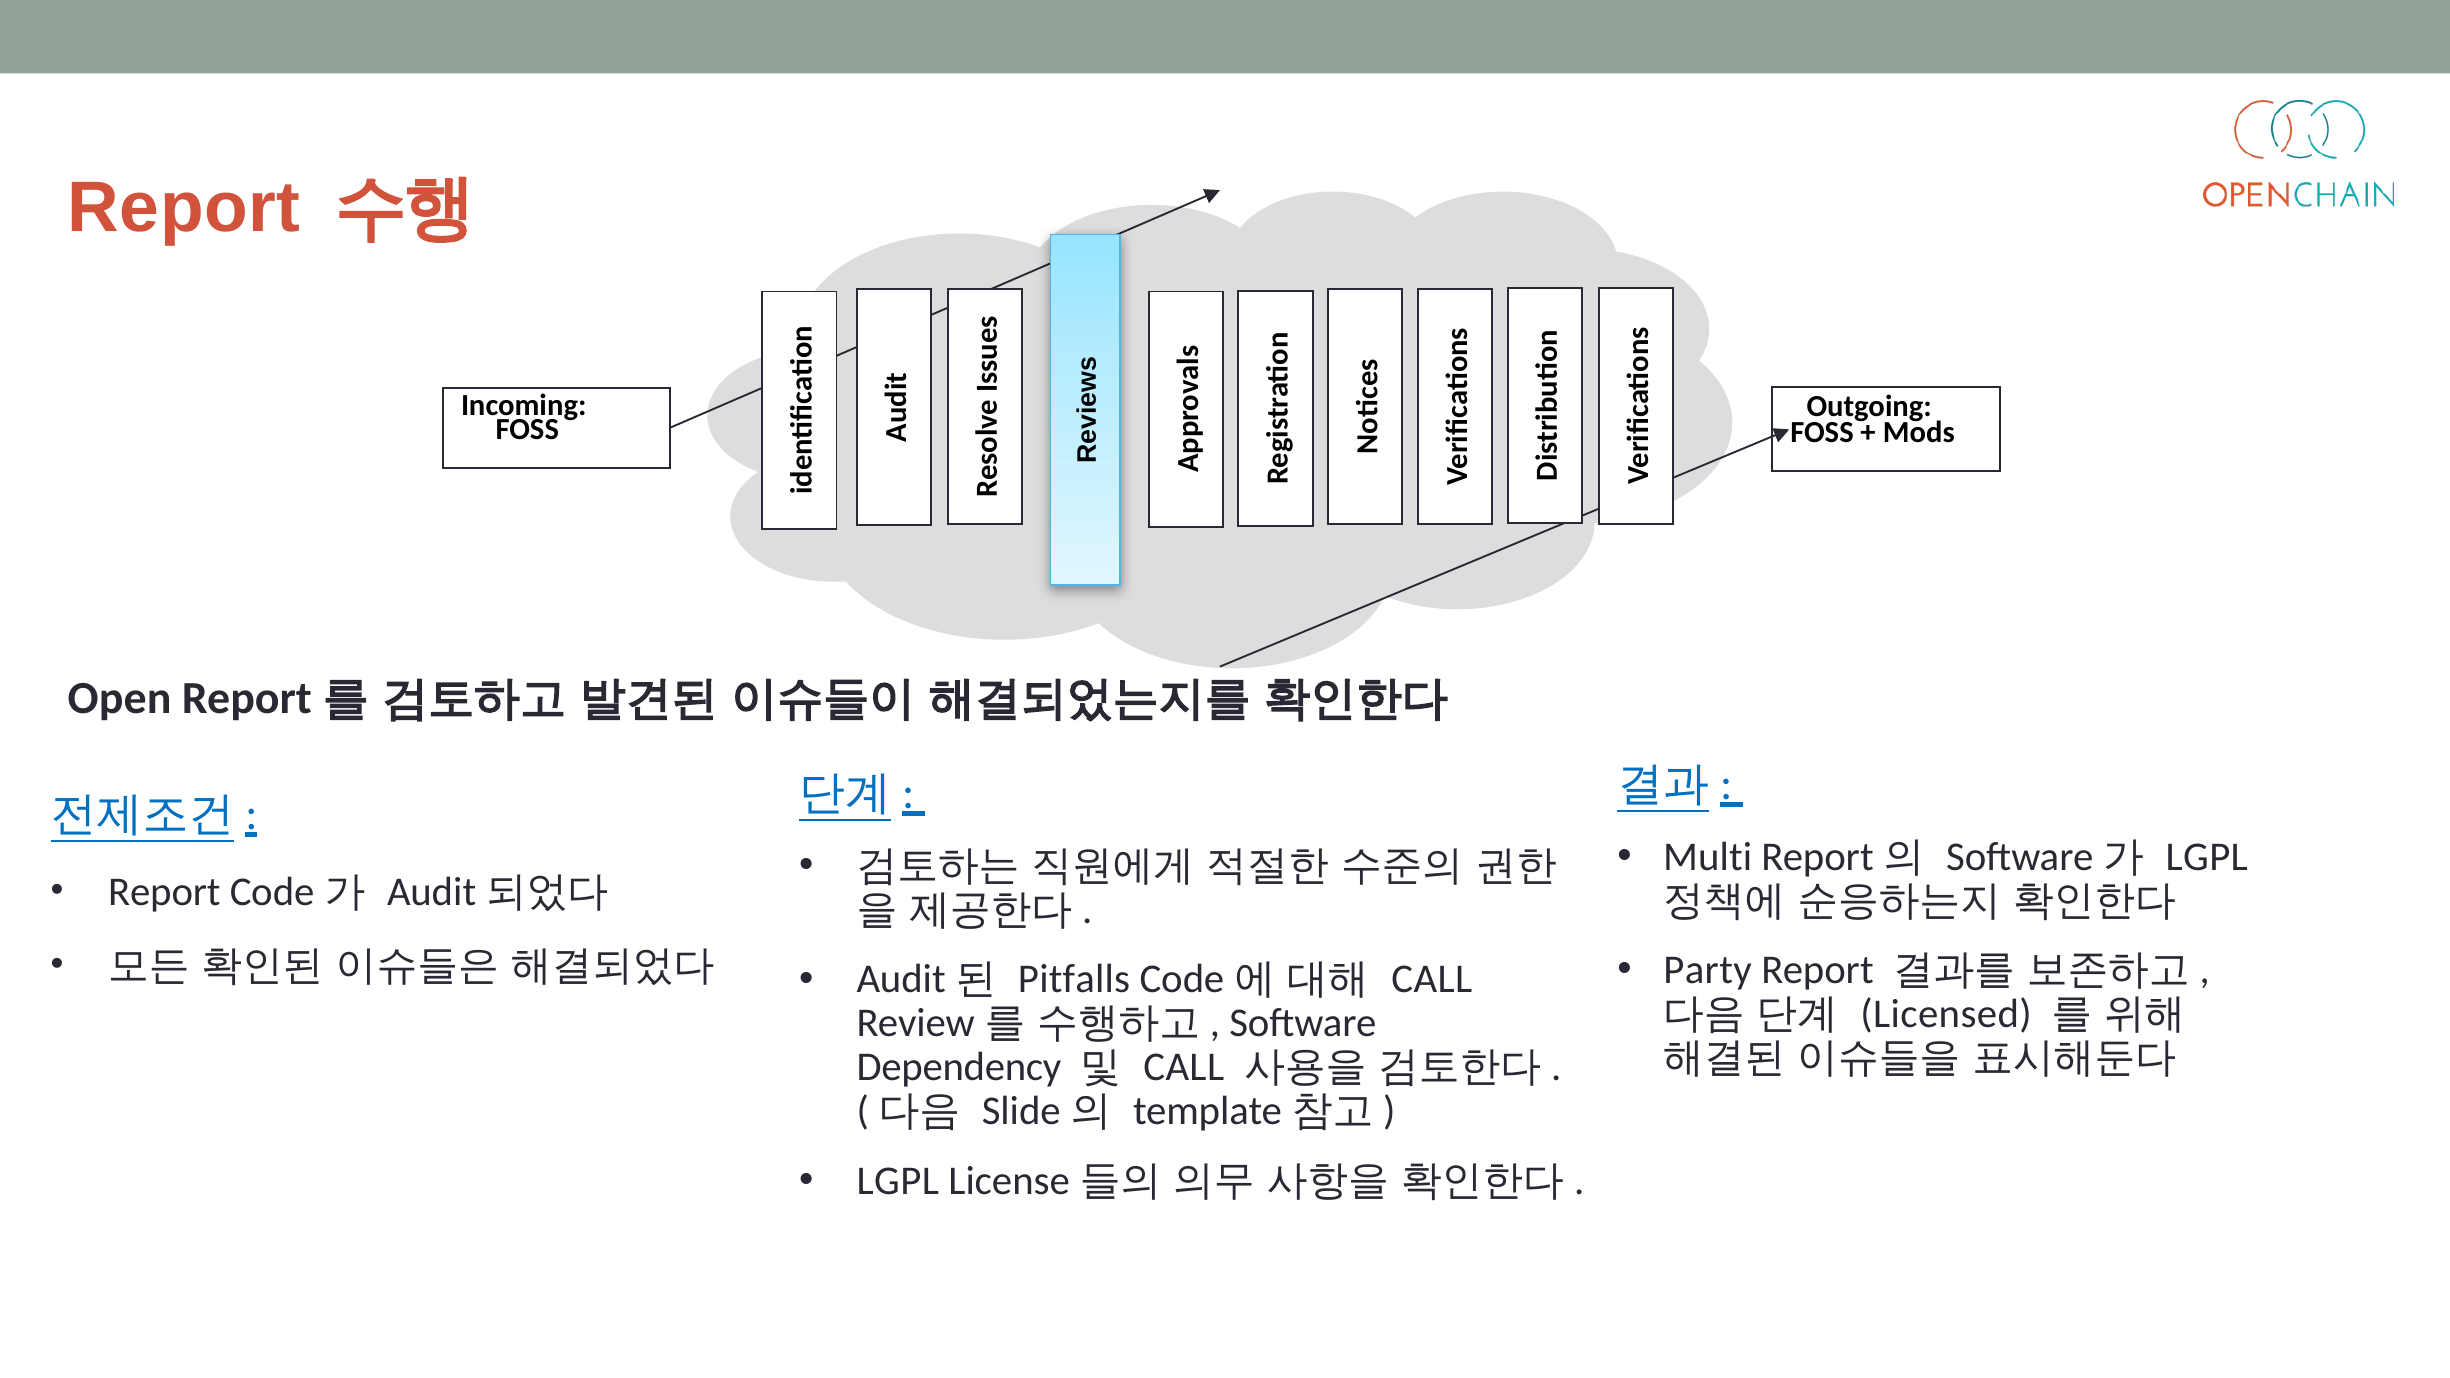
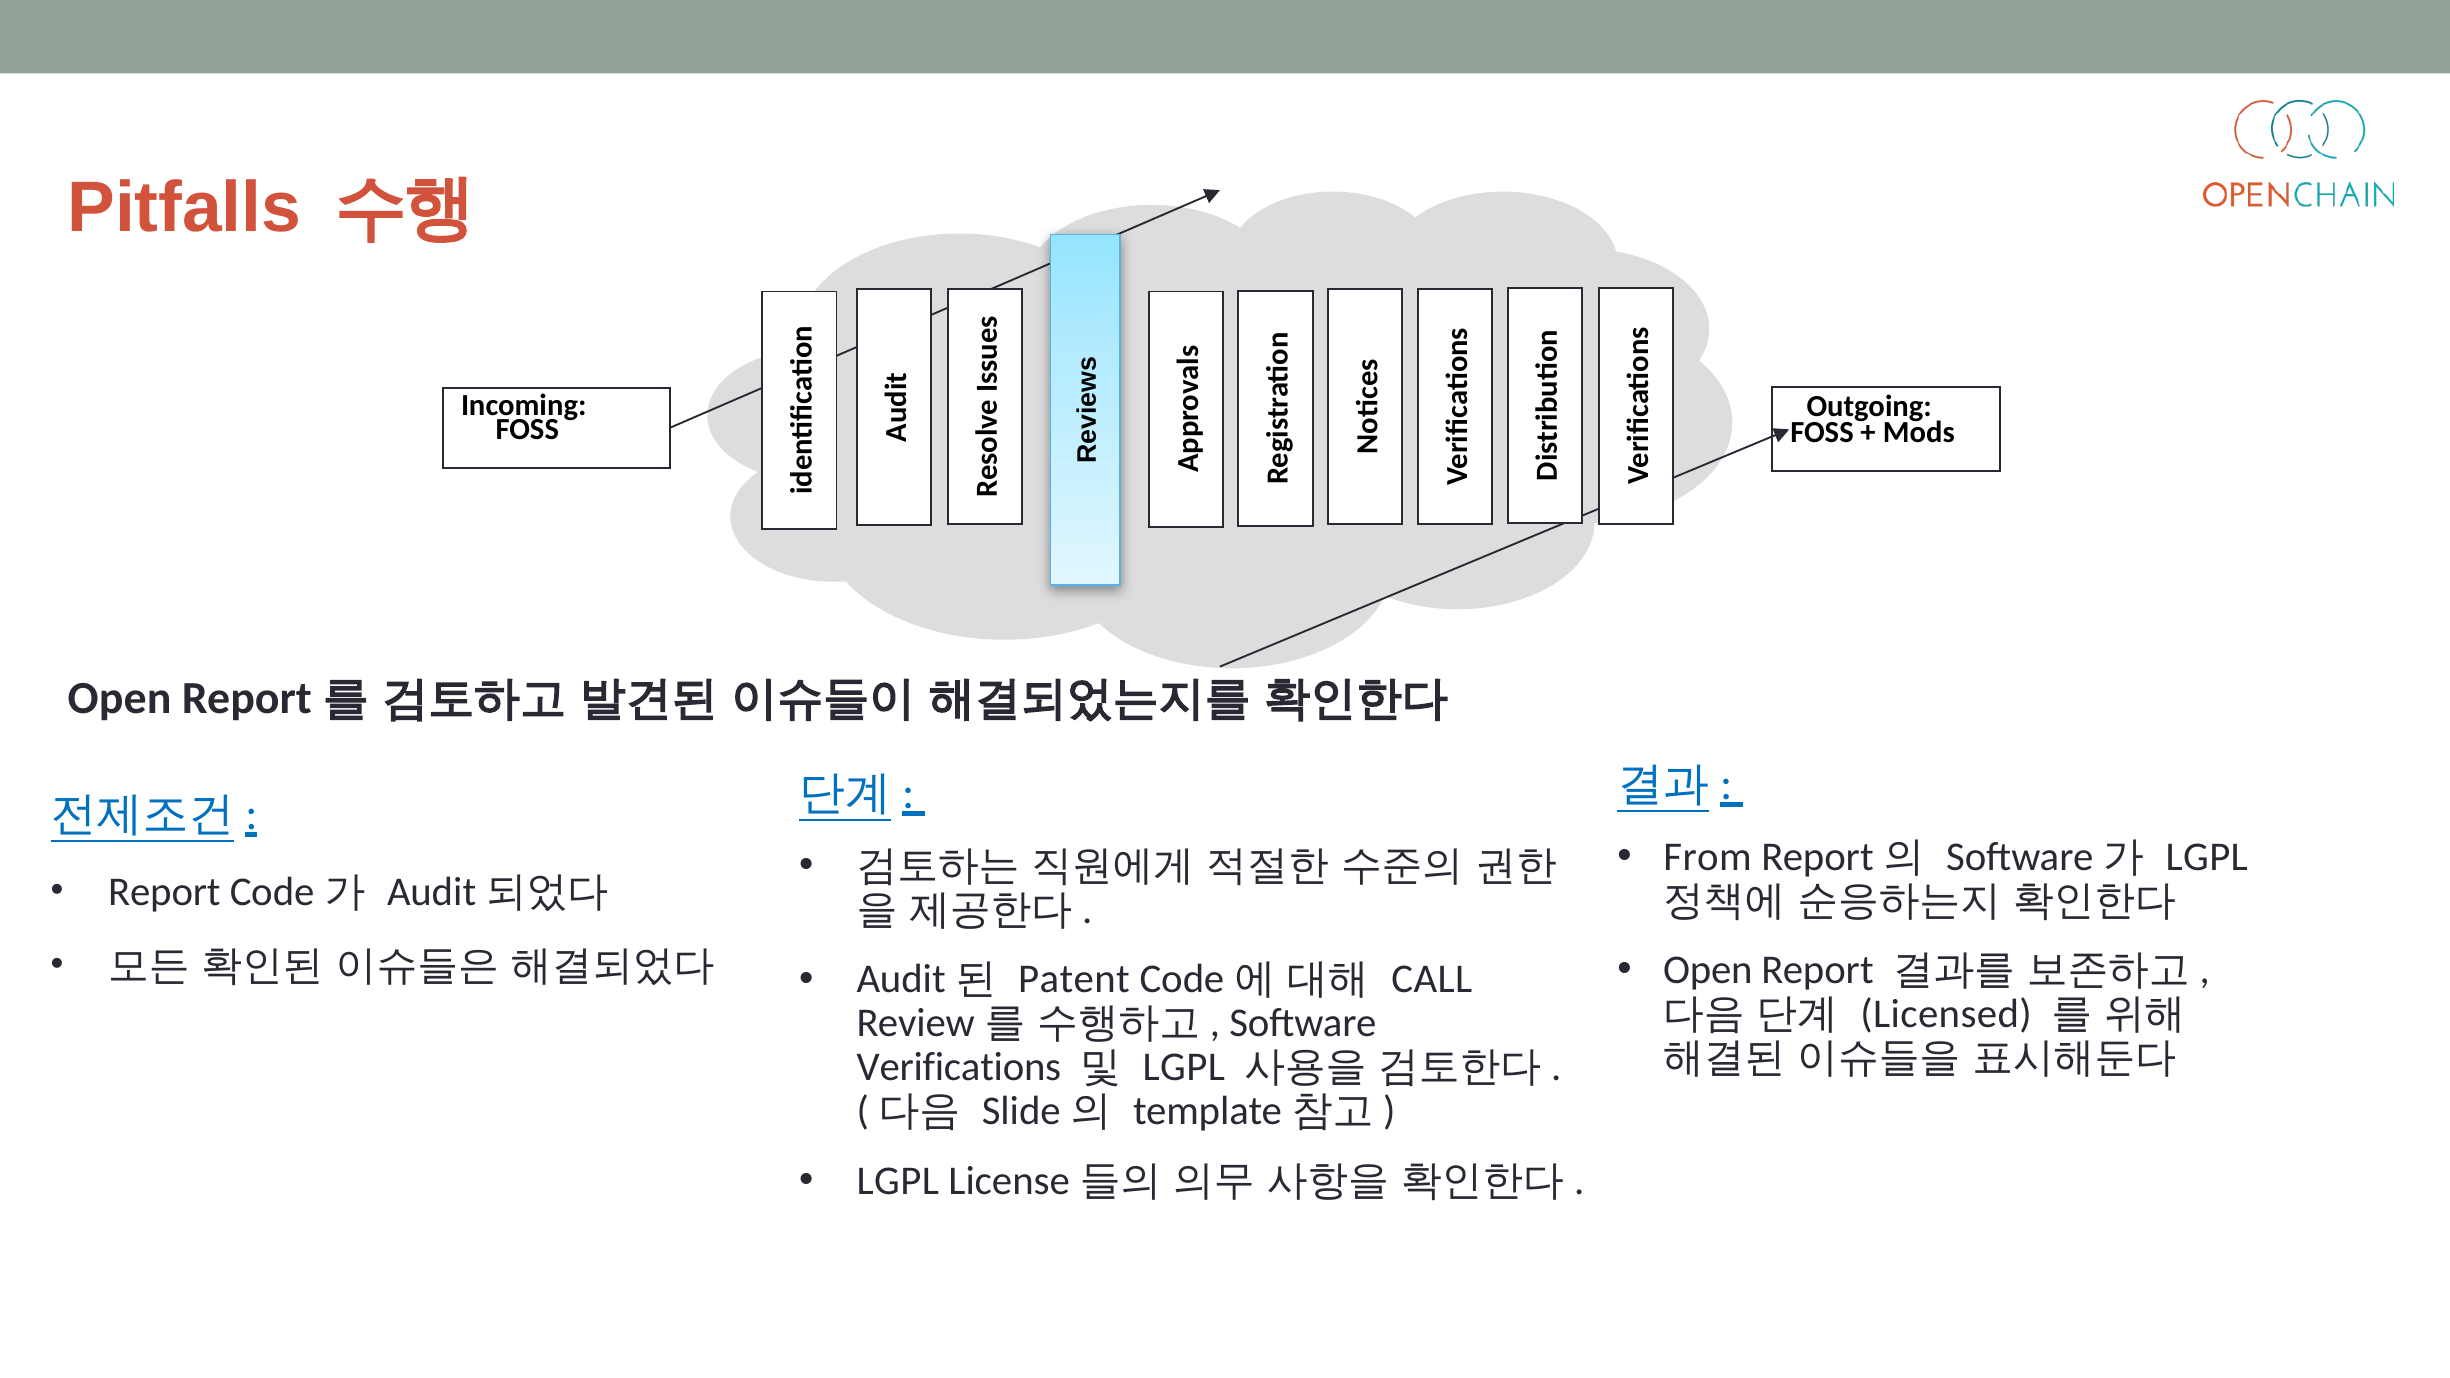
Report at (184, 208): Report -> Pitfalls
Multi: Multi -> From
Party at (1708, 970): Party -> Open
Pitfalls: Pitfalls -> Patent
Dependency: Dependency -> Verifications
CALL at (1184, 1067): CALL -> LGPL
